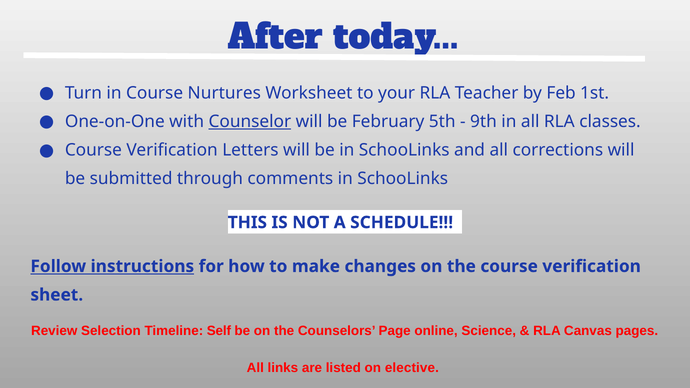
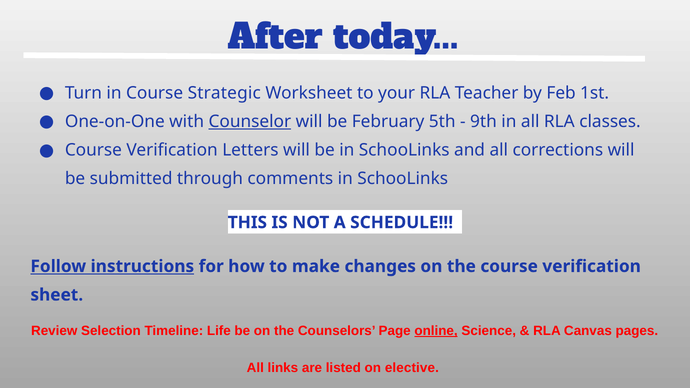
Nurtures: Nurtures -> Strategic
Self: Self -> Life
online underline: none -> present
